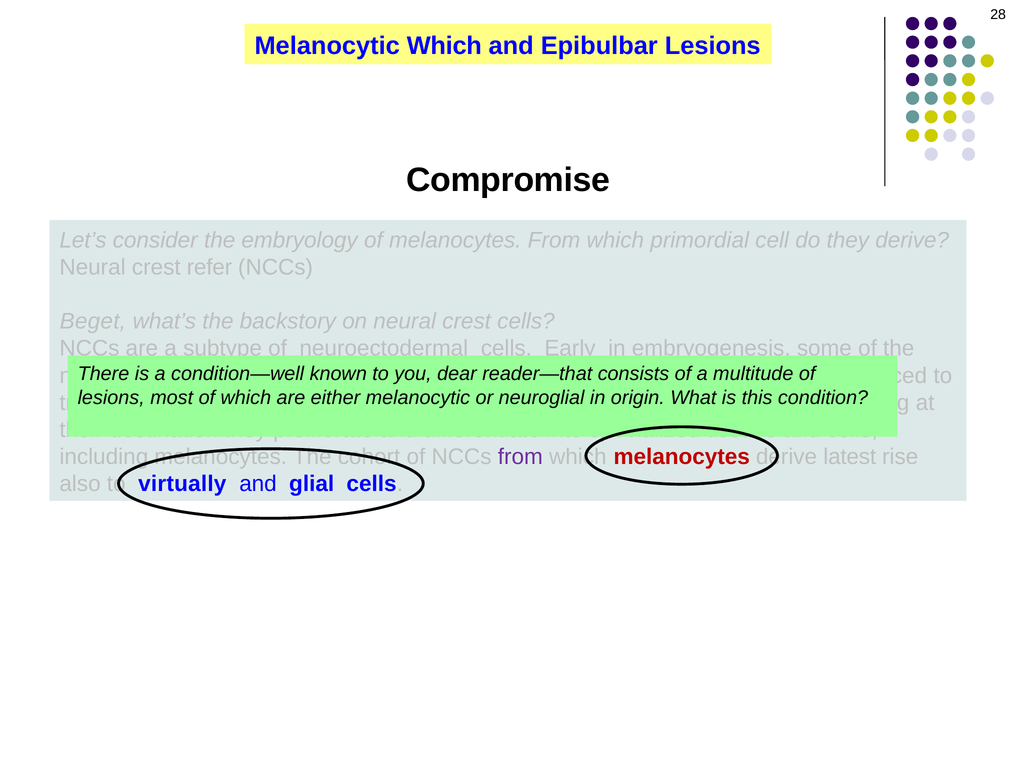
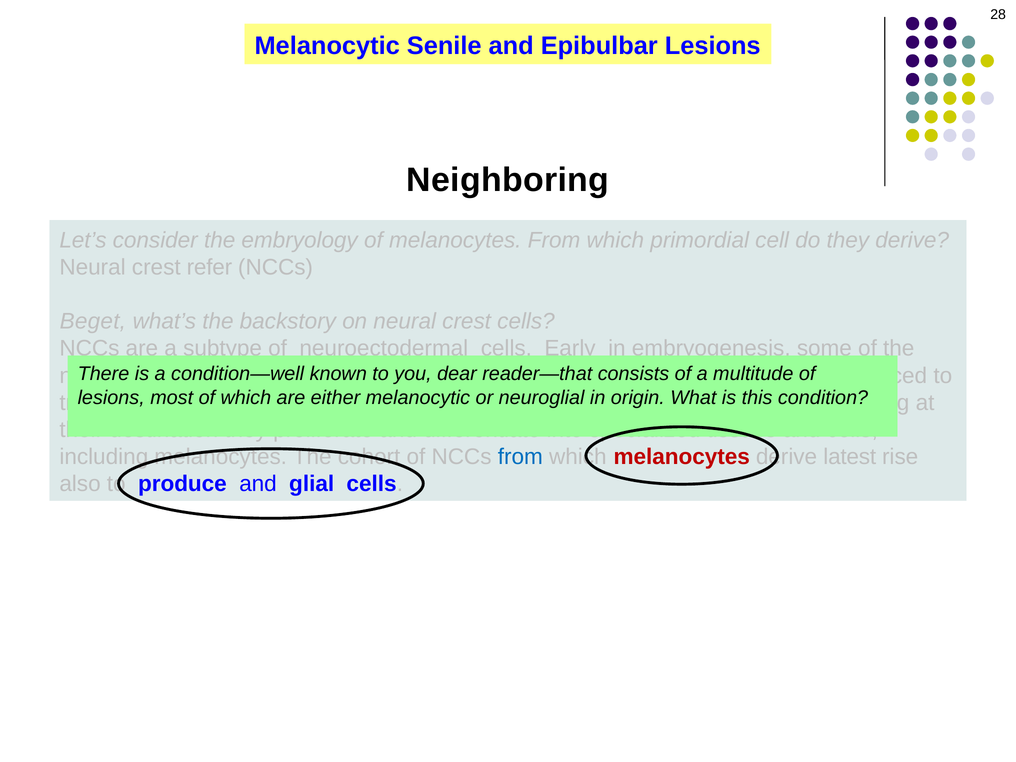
Melanocytic Which: Which -> Senile
Compromise: Compromise -> Neighboring
from at (520, 457) colour: purple -> blue
virtually: virtually -> produce
